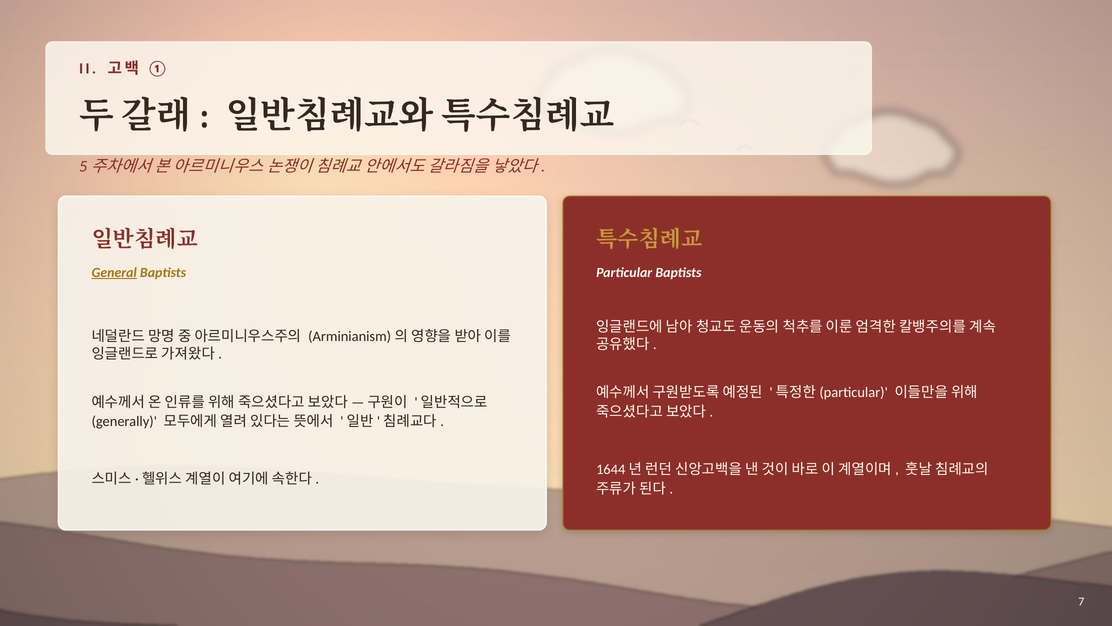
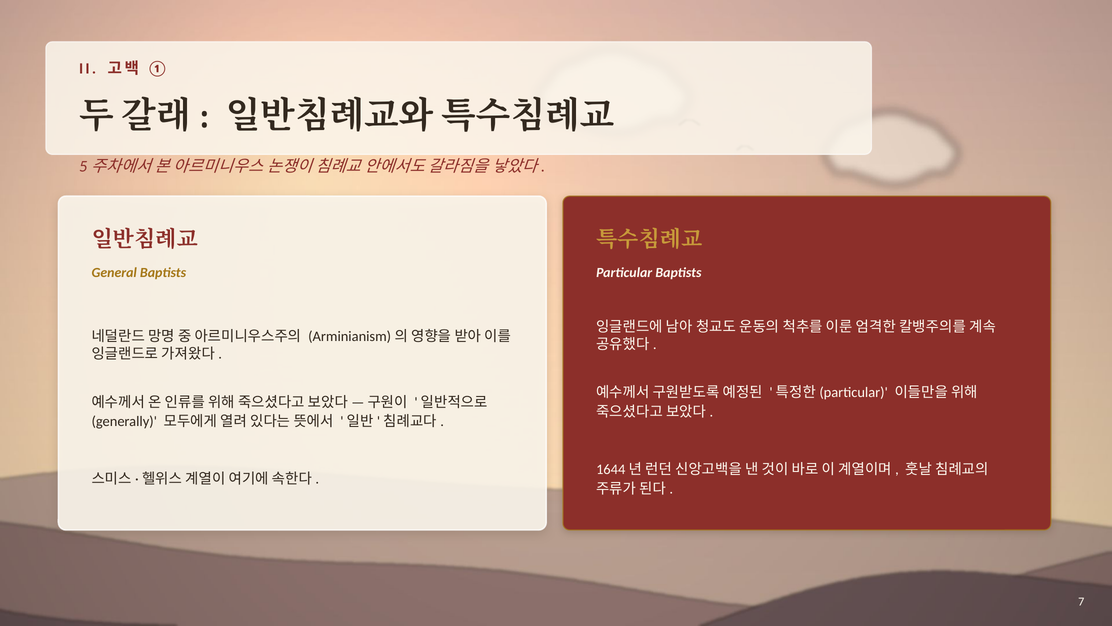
General underline: present -> none
